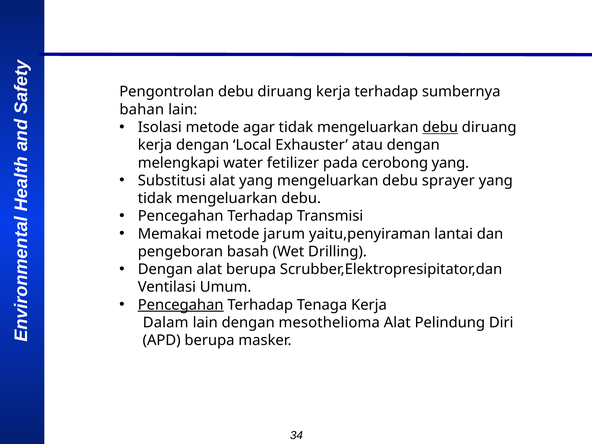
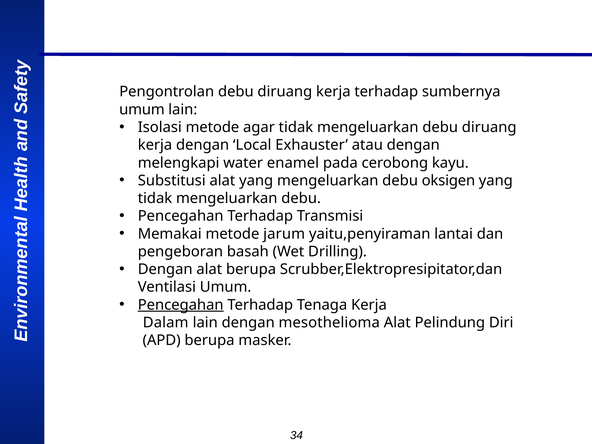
bahan at (142, 110): bahan -> umum
debu at (440, 127) underline: present -> none
fetilizer: fetilizer -> enamel
cerobong yang: yang -> kayu
sprayer: sprayer -> oksigen
